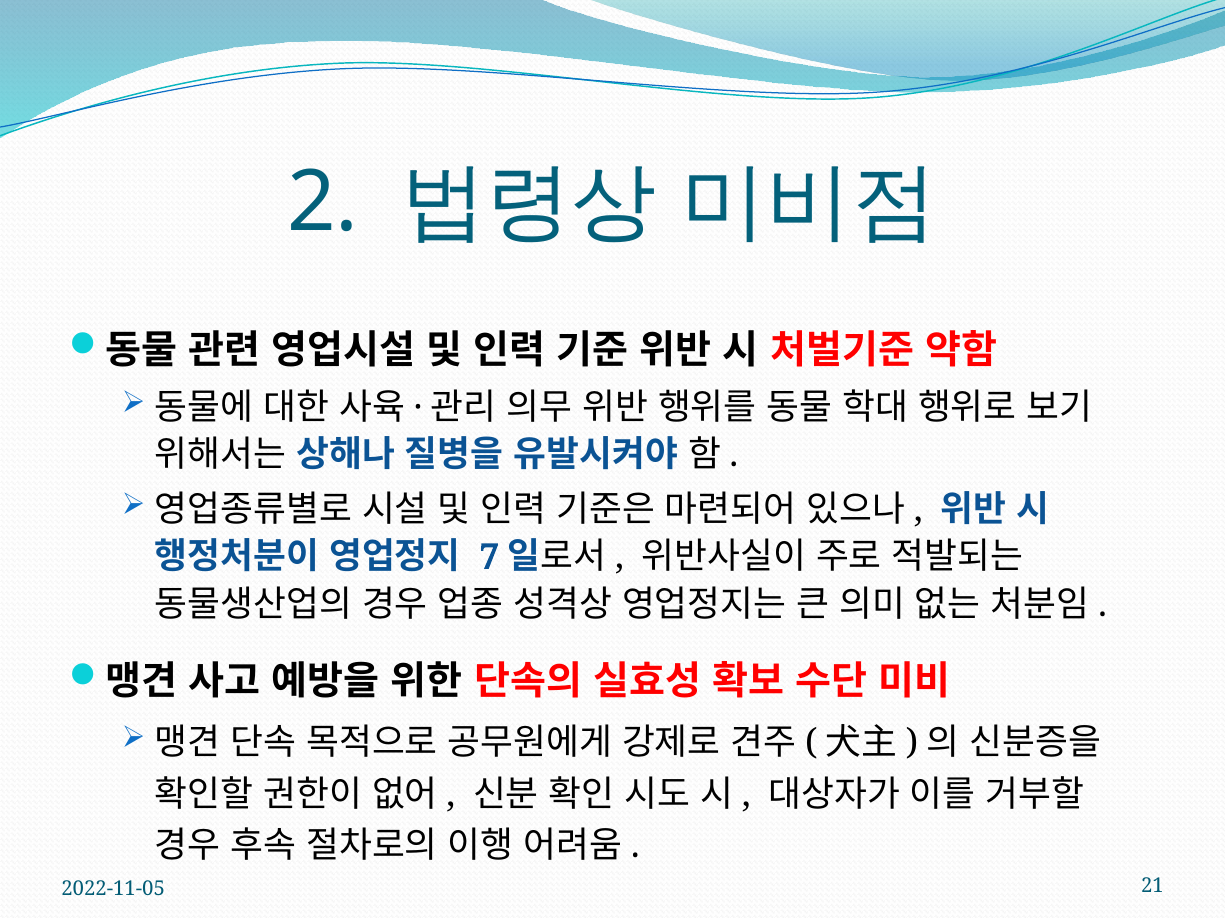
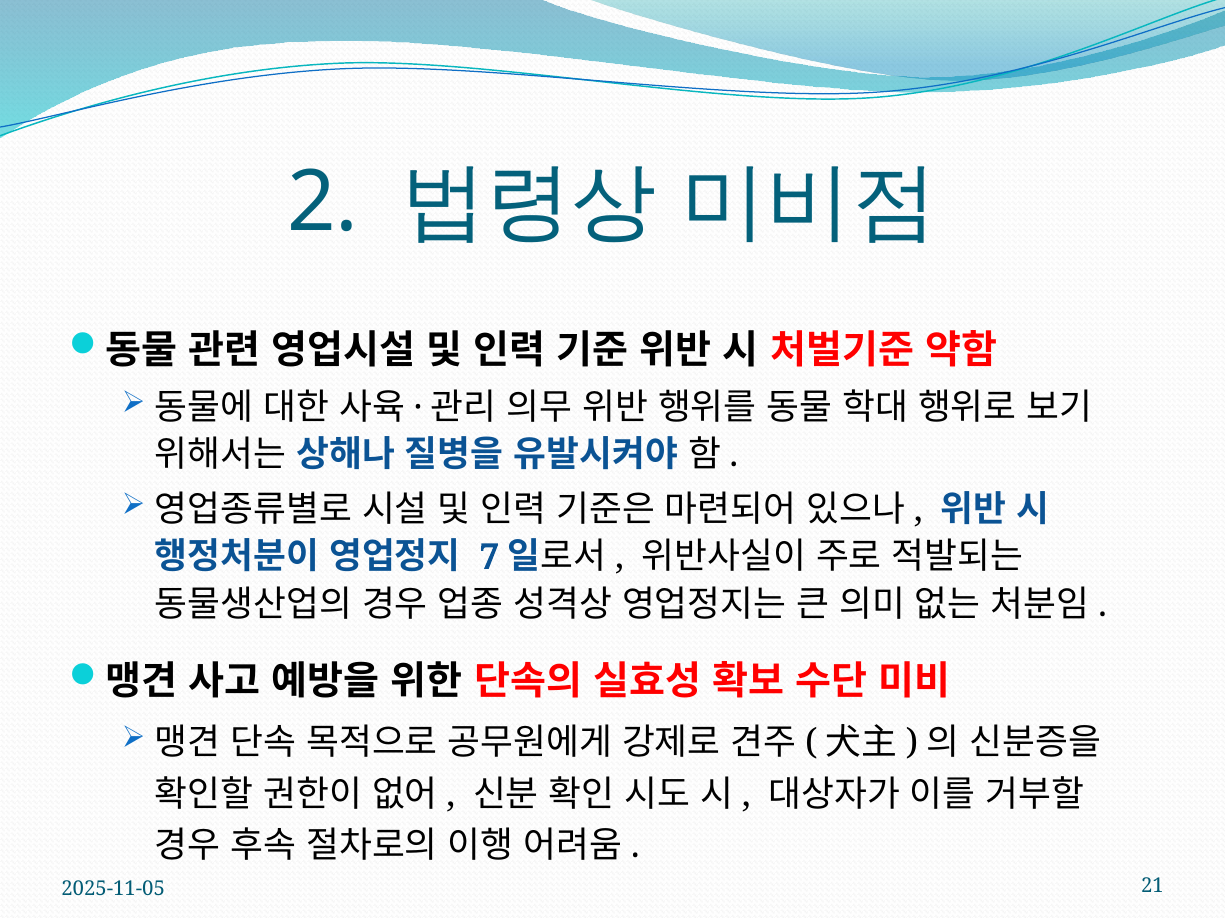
2022-11-05: 2022-11-05 -> 2025-11-05
